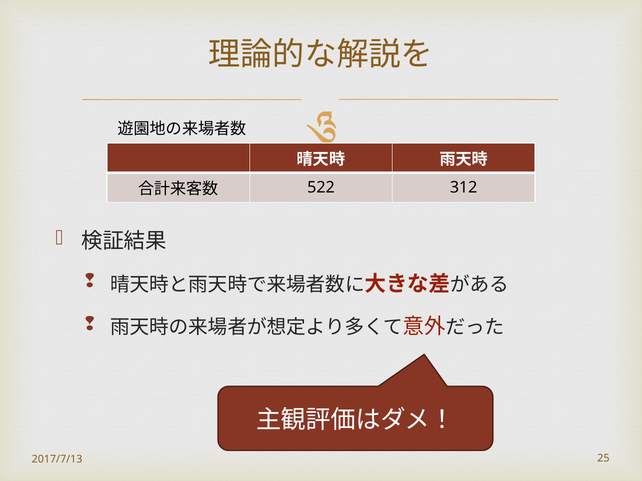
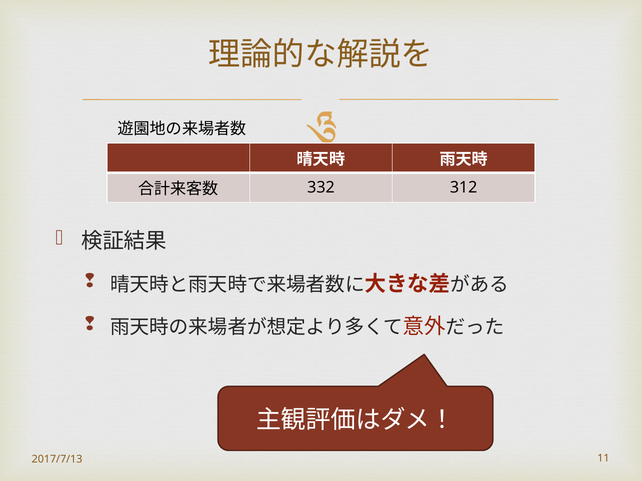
522: 522 -> 332
25: 25 -> 11
